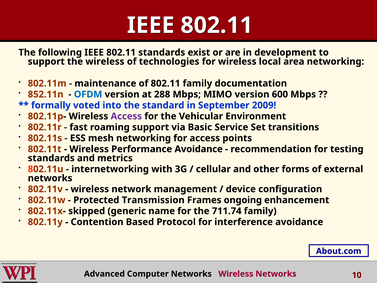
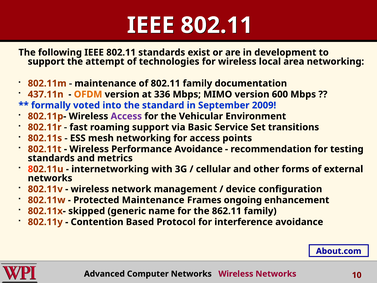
the wireless: wireless -> attempt
852.11n: 852.11n -> 437.11n
OFDM colour: blue -> orange
288: 288 -> 336
Protected Transmission: Transmission -> Maintenance
711.74: 711.74 -> 862.11
